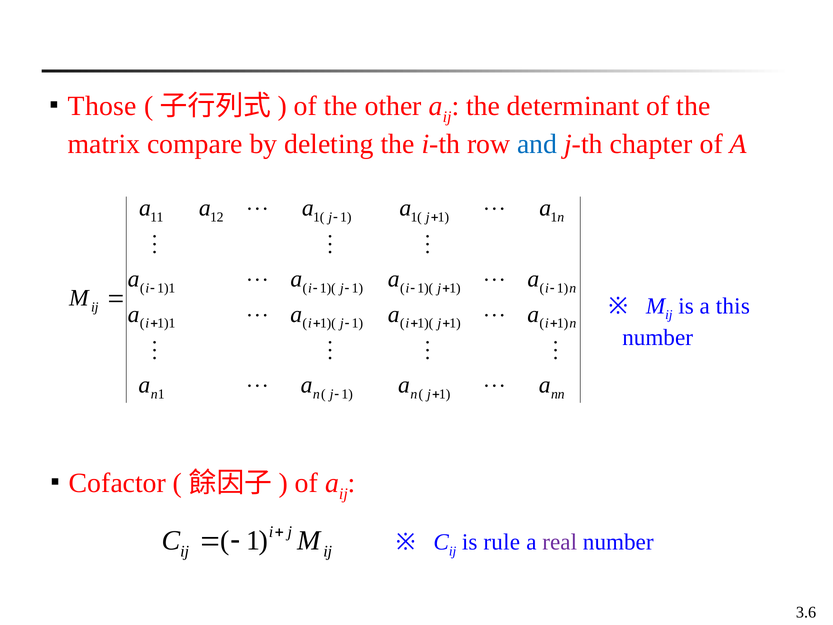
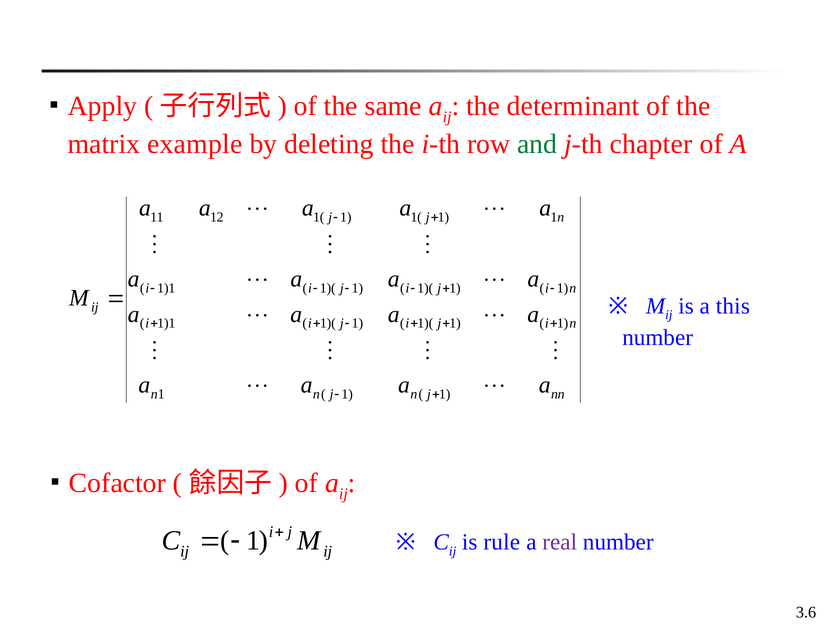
Those: Those -> Apply
other: other -> same
compare: compare -> example
and colour: blue -> green
